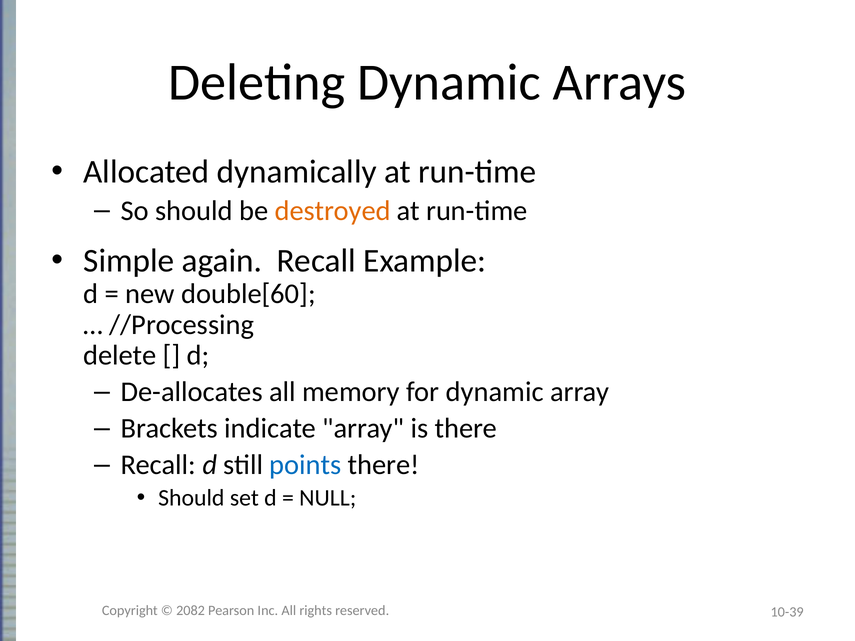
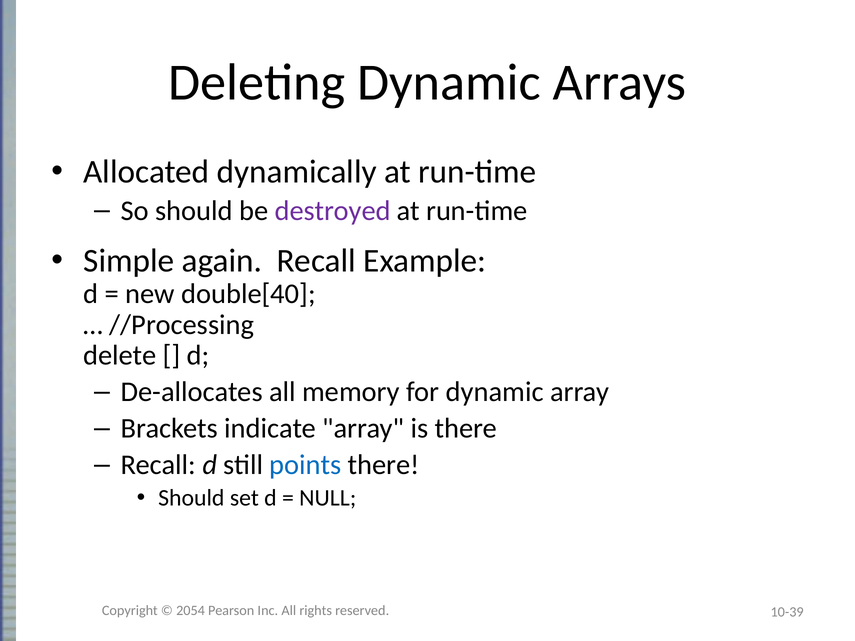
destroyed colour: orange -> purple
double[60: double[60 -> double[40
2082: 2082 -> 2054
